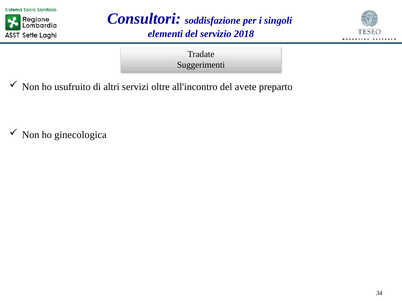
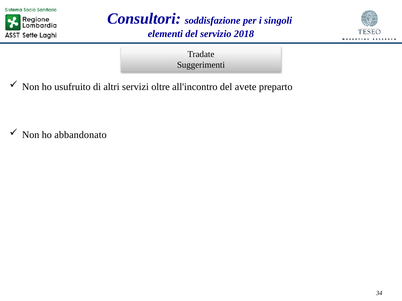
ginecologica: ginecologica -> abbandonato
